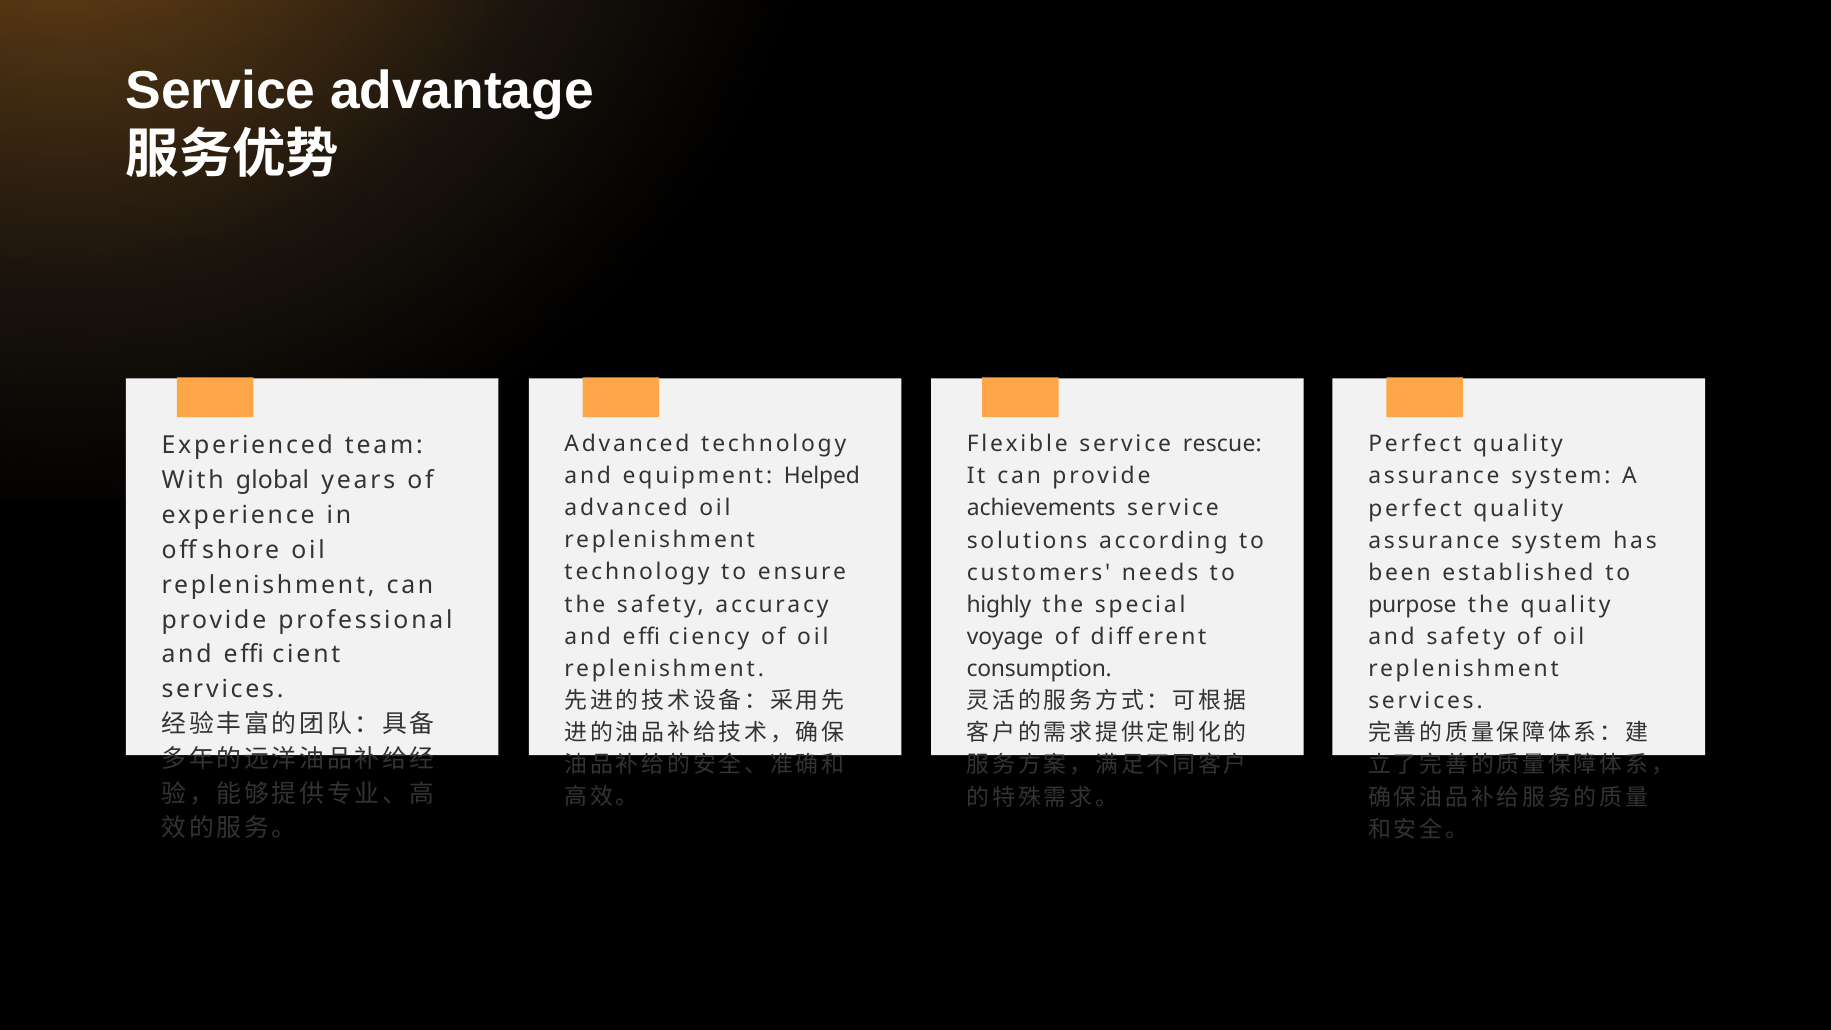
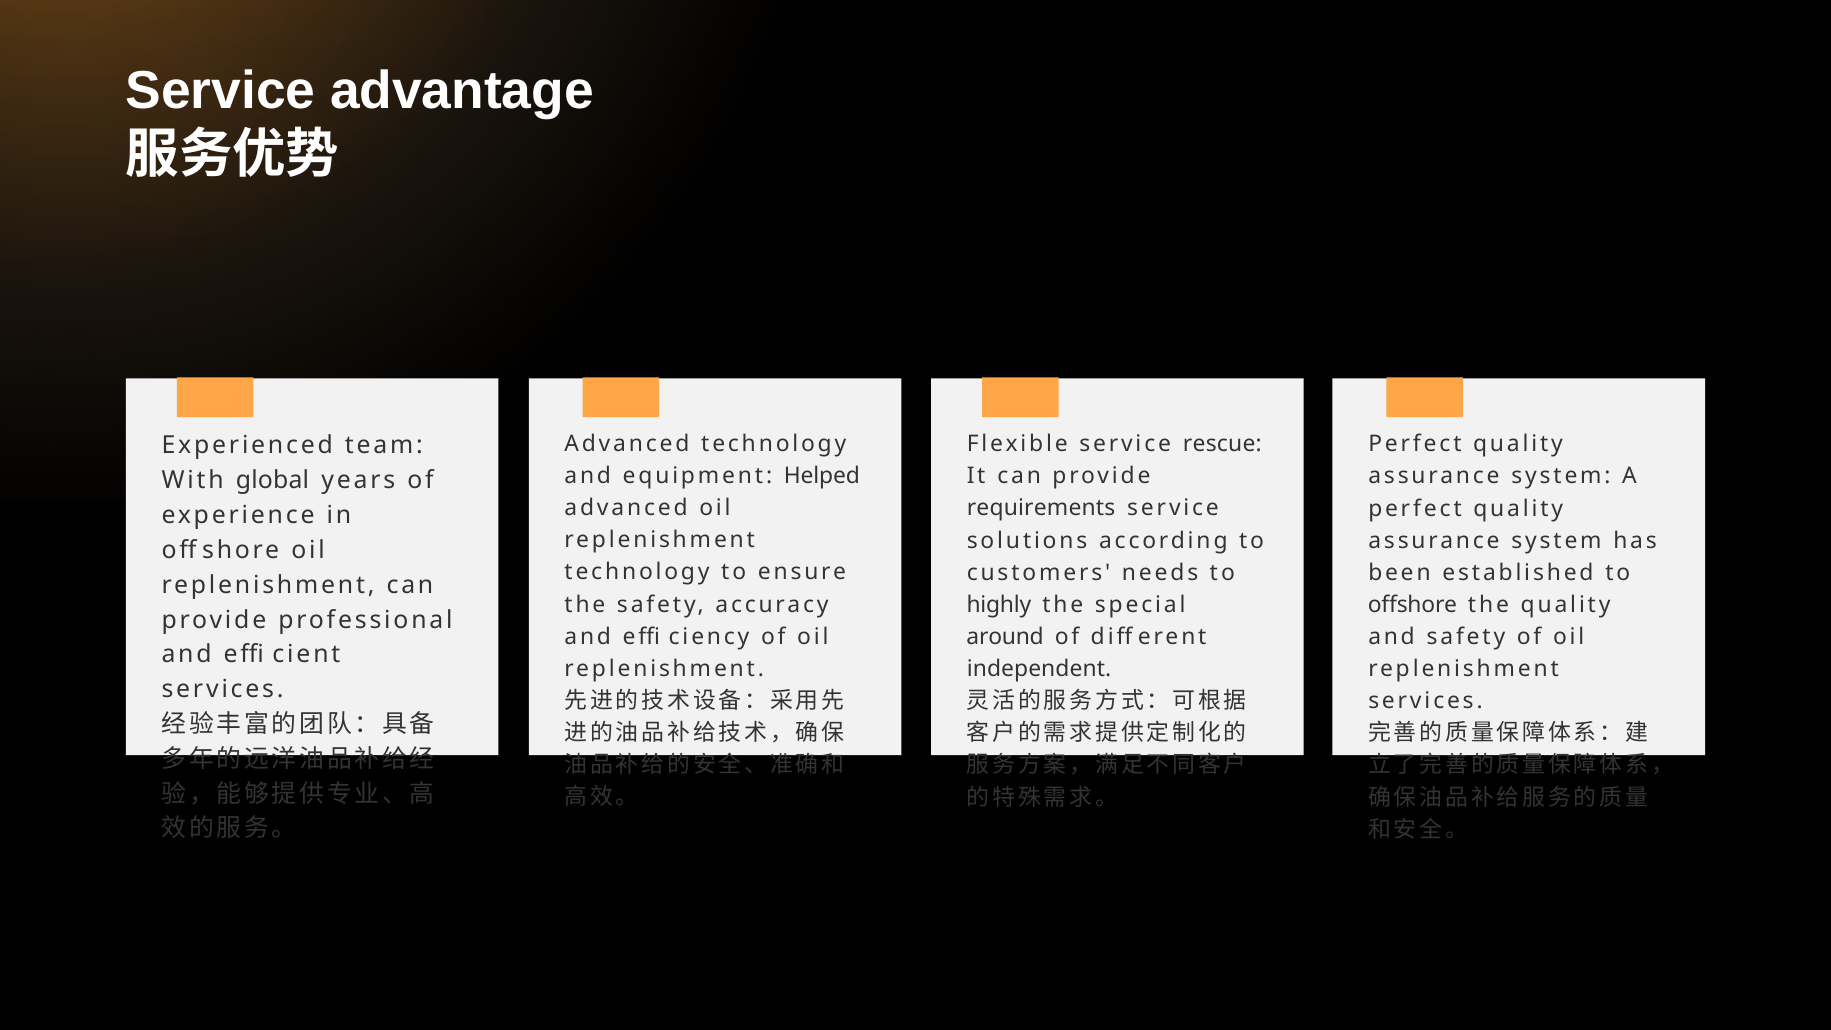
achievements: achievements -> requirements
purpose at (1412, 605): purpose -> offshore
voyage: voyage -> around
consumption: consumption -> independent
